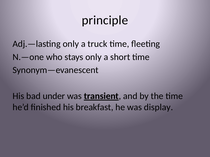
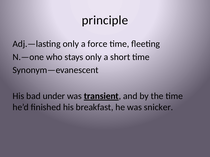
truck: truck -> force
display: display -> snicker
